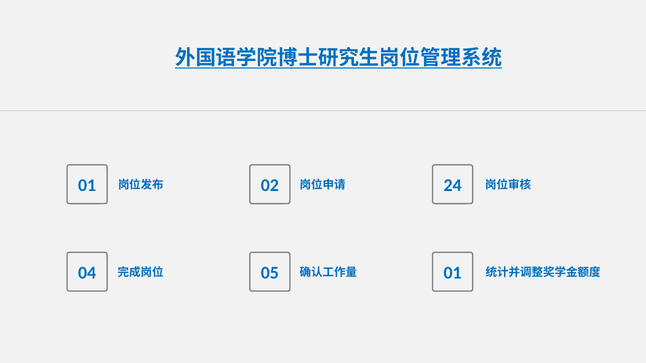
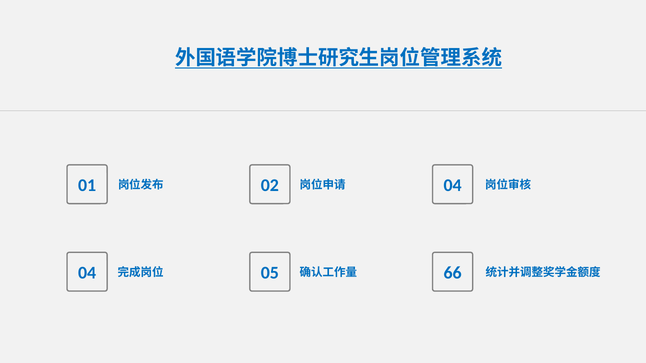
02 24: 24 -> 04
05 01: 01 -> 66
